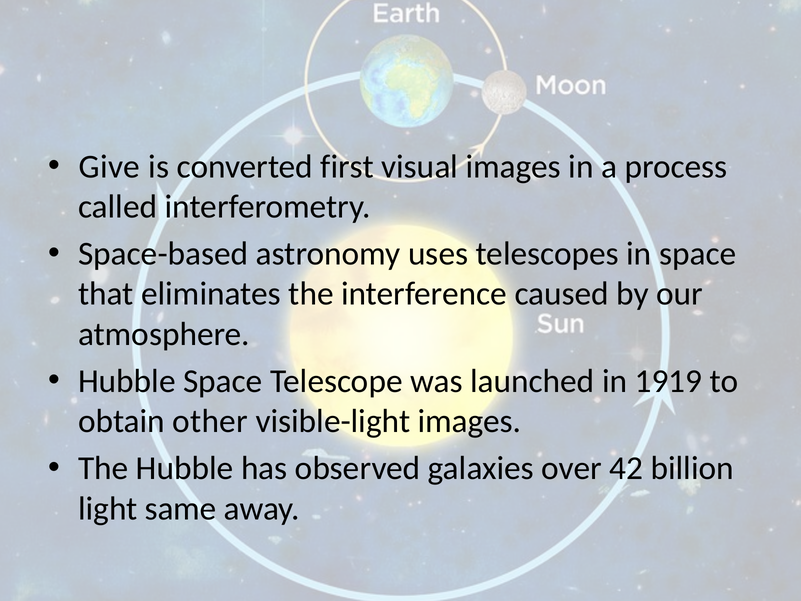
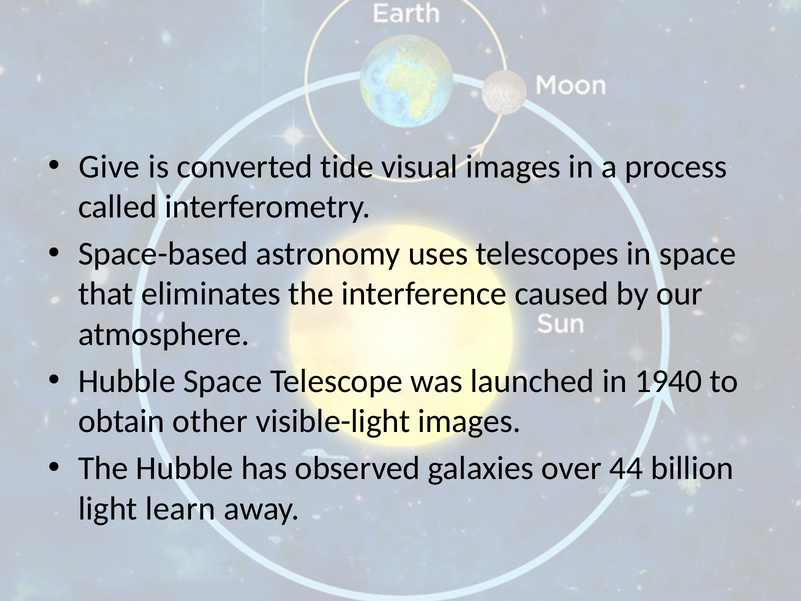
first: first -> tide
1919: 1919 -> 1940
42: 42 -> 44
same: same -> learn
